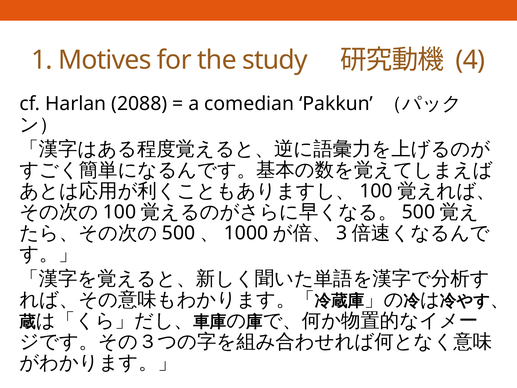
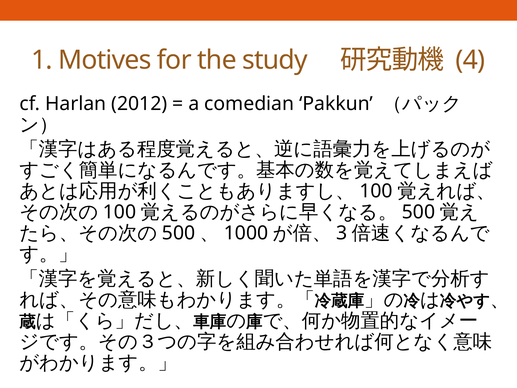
2088: 2088 -> 2012
